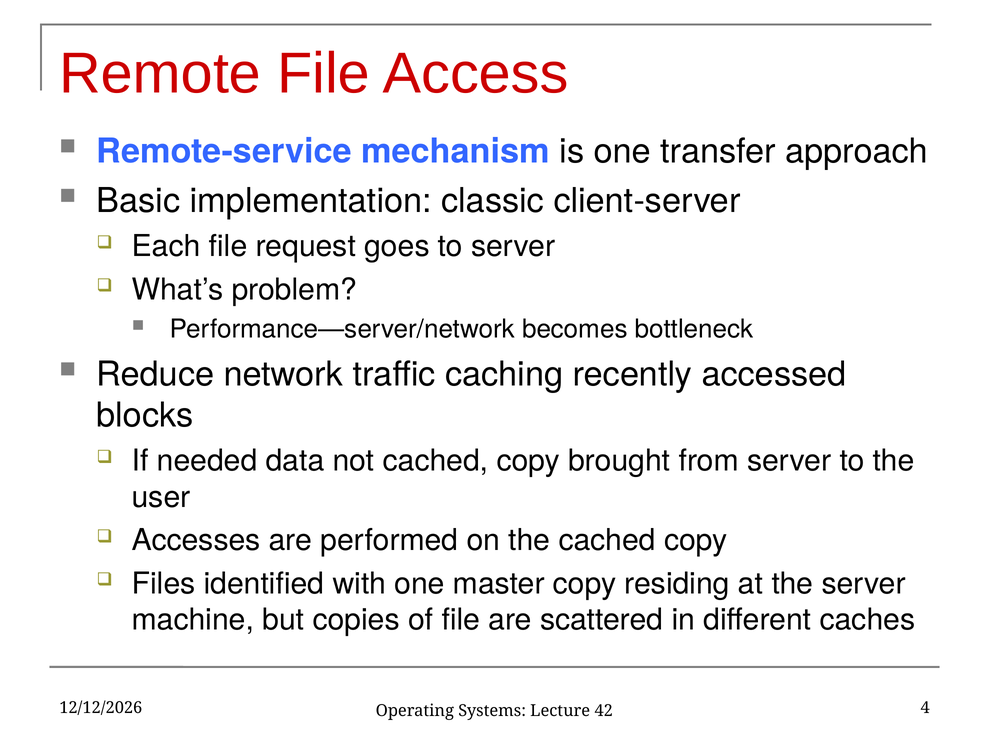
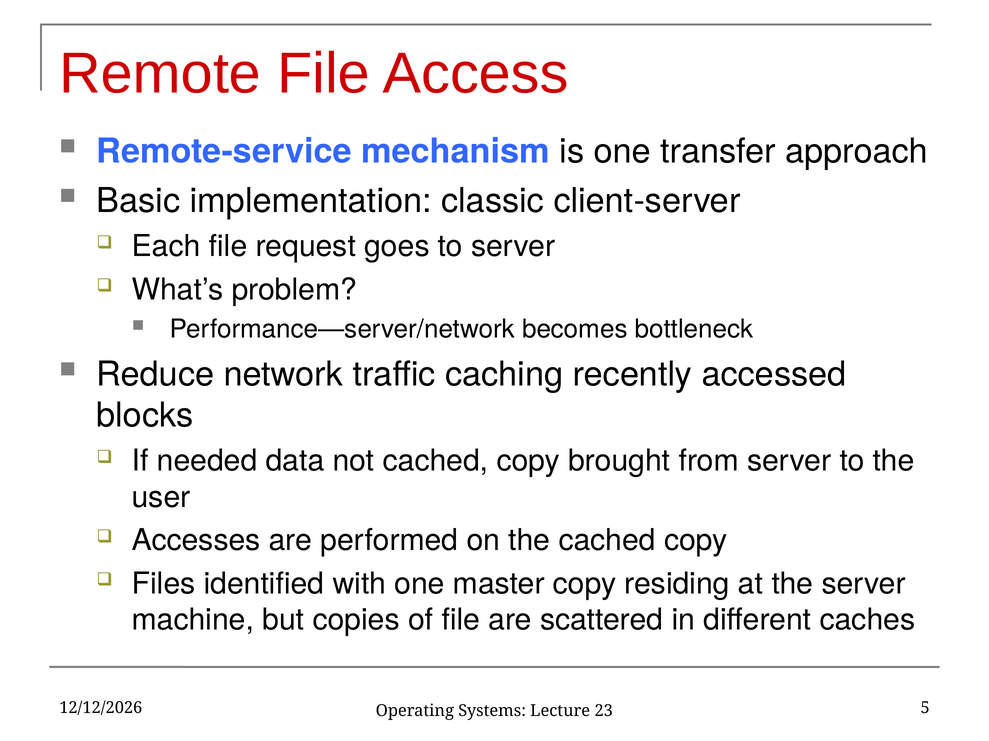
4: 4 -> 5
42: 42 -> 23
